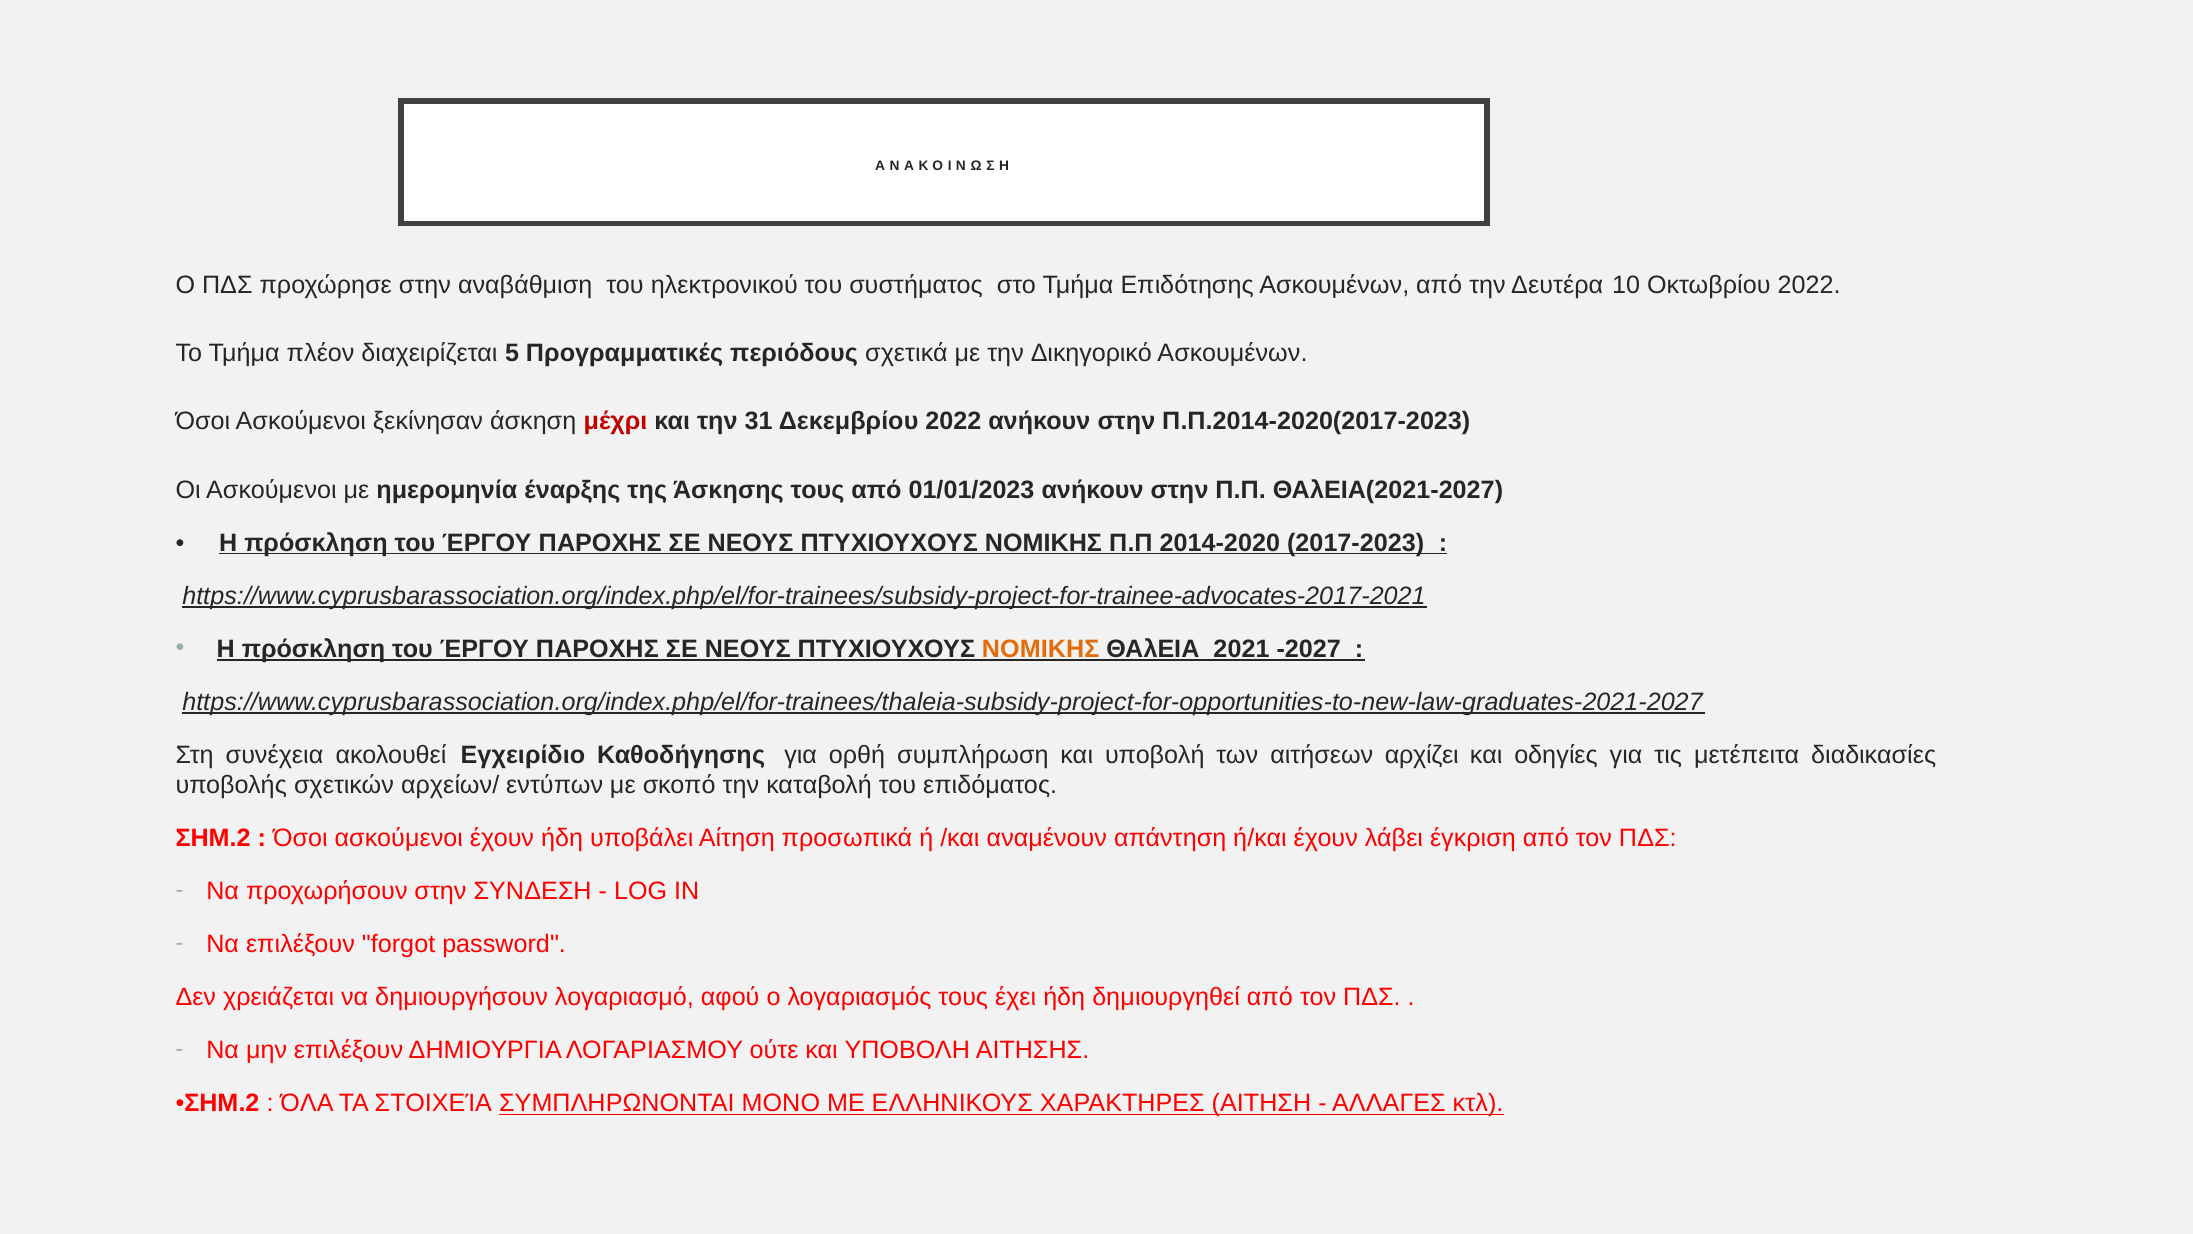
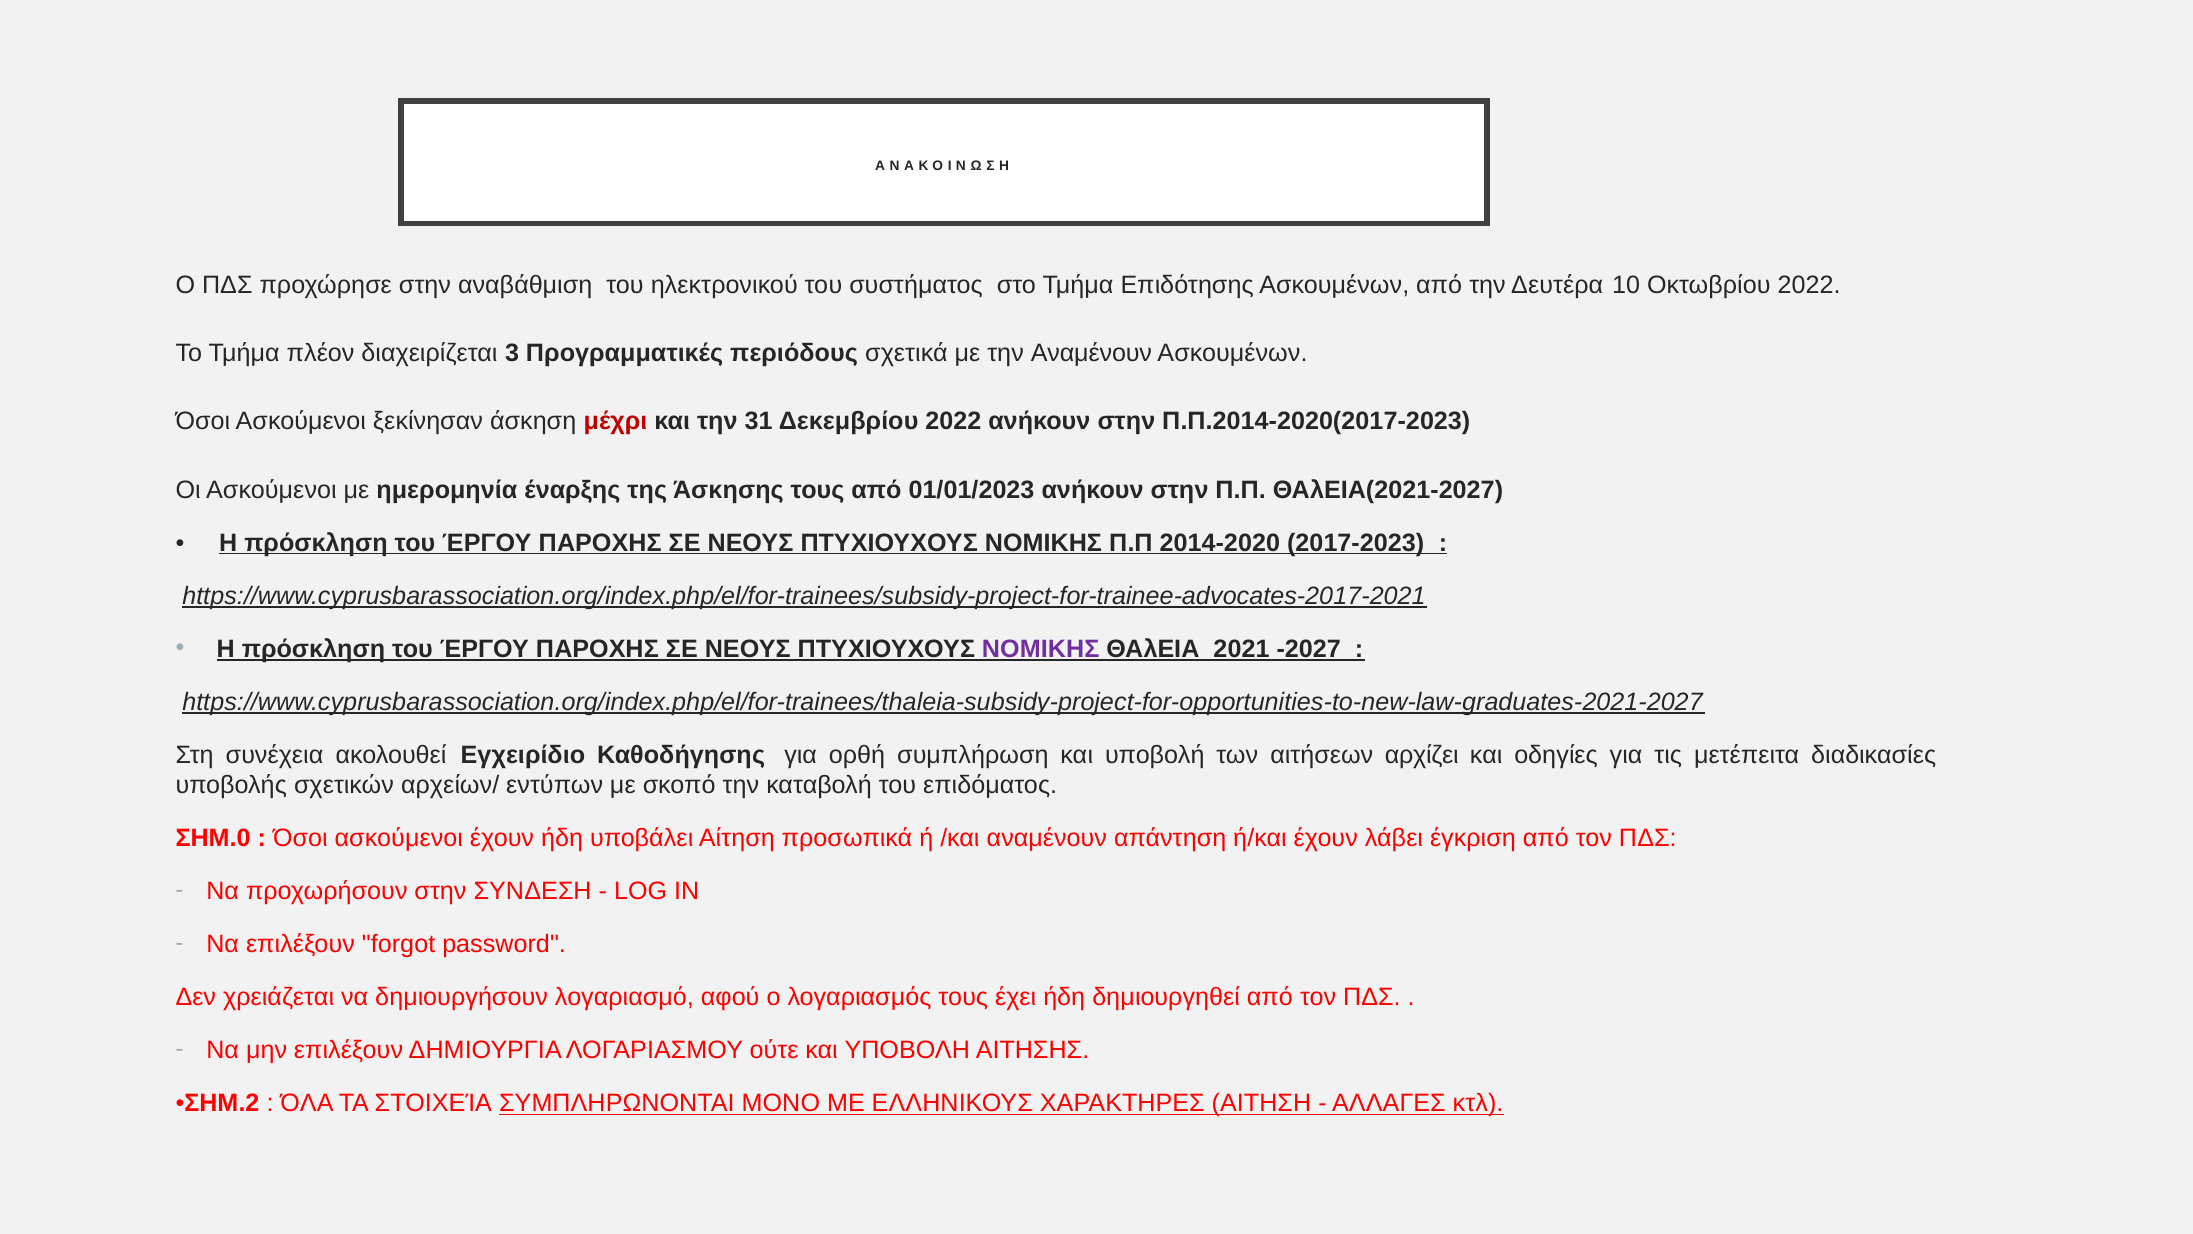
5: 5 -> 3
την Δικηγορικό: Δικηγορικό -> Αναμένουν
ΝΟΜΙΚΗΣ at (1041, 649) colour: orange -> purple
ΣΗΜ.2 at (213, 838): ΣΗΜ.2 -> ΣΗΜ.0
